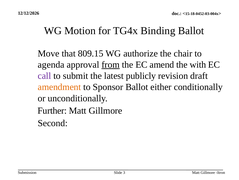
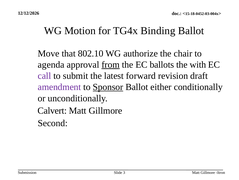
809.15: 809.15 -> 802.10
amend: amend -> ballots
publicly: publicly -> forward
amendment colour: orange -> purple
Sponsor underline: none -> present
Further: Further -> Calvert
